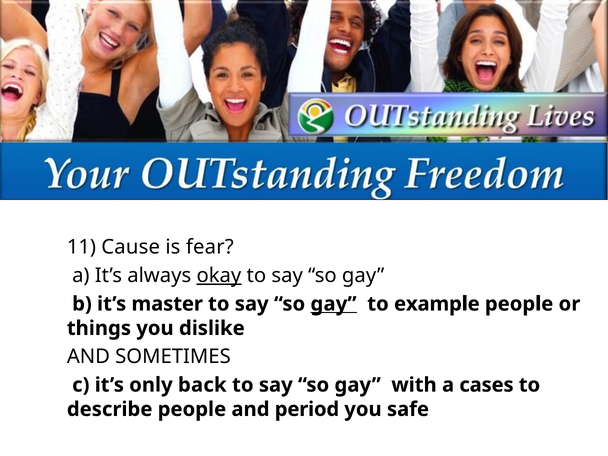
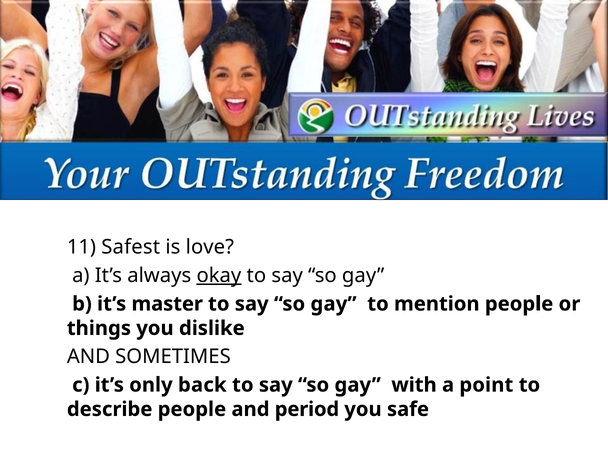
Cause: Cause -> Safest
fear: fear -> love
gay at (334, 304) underline: present -> none
example: example -> mention
cases: cases -> point
